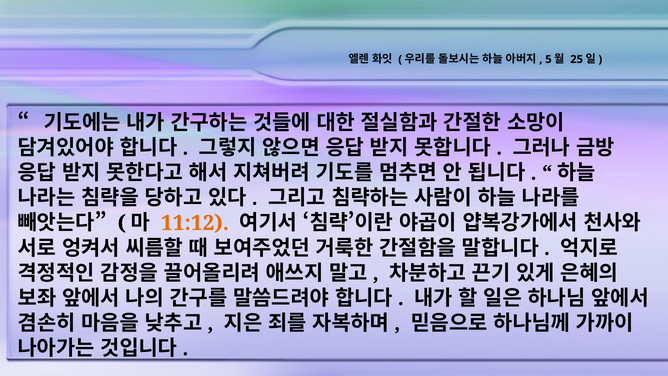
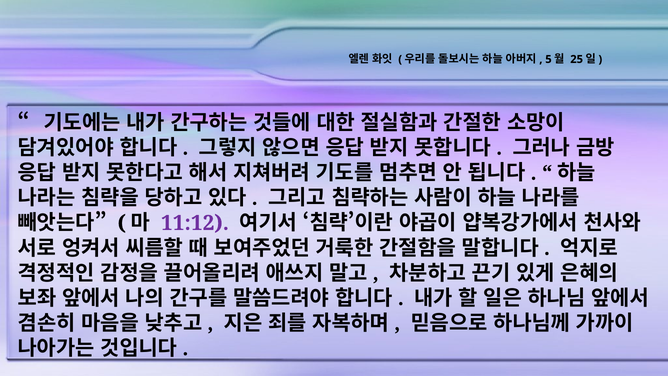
11:12 colour: orange -> purple
